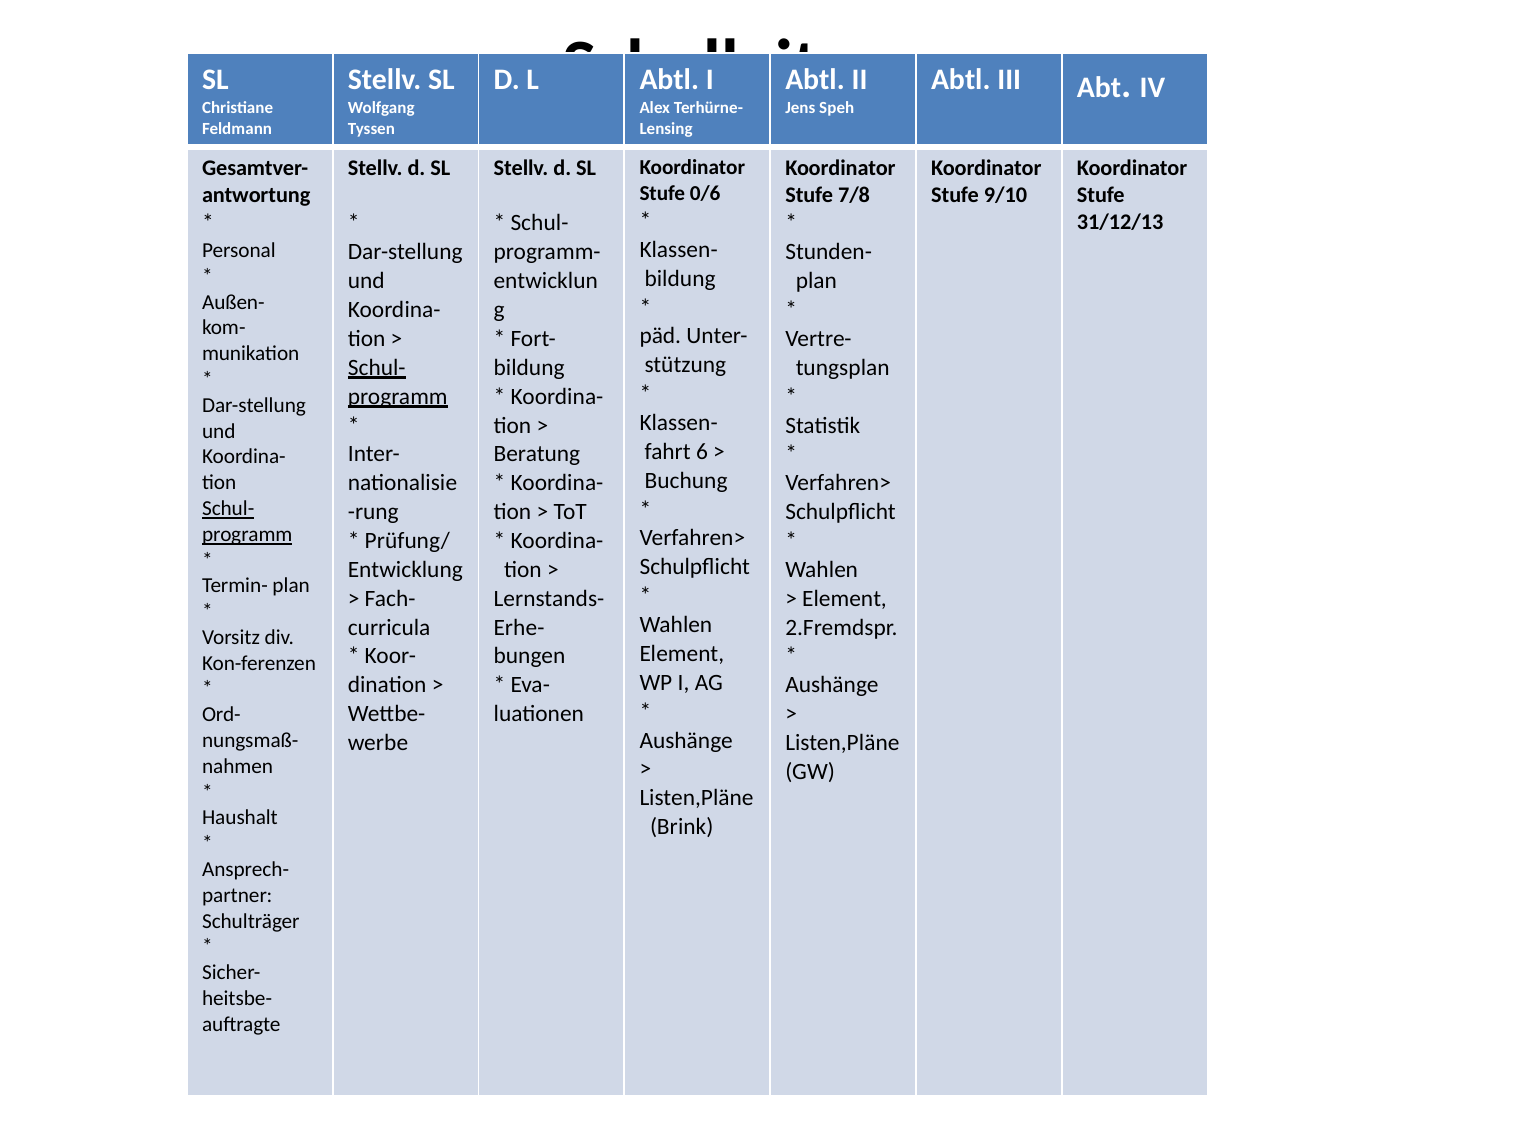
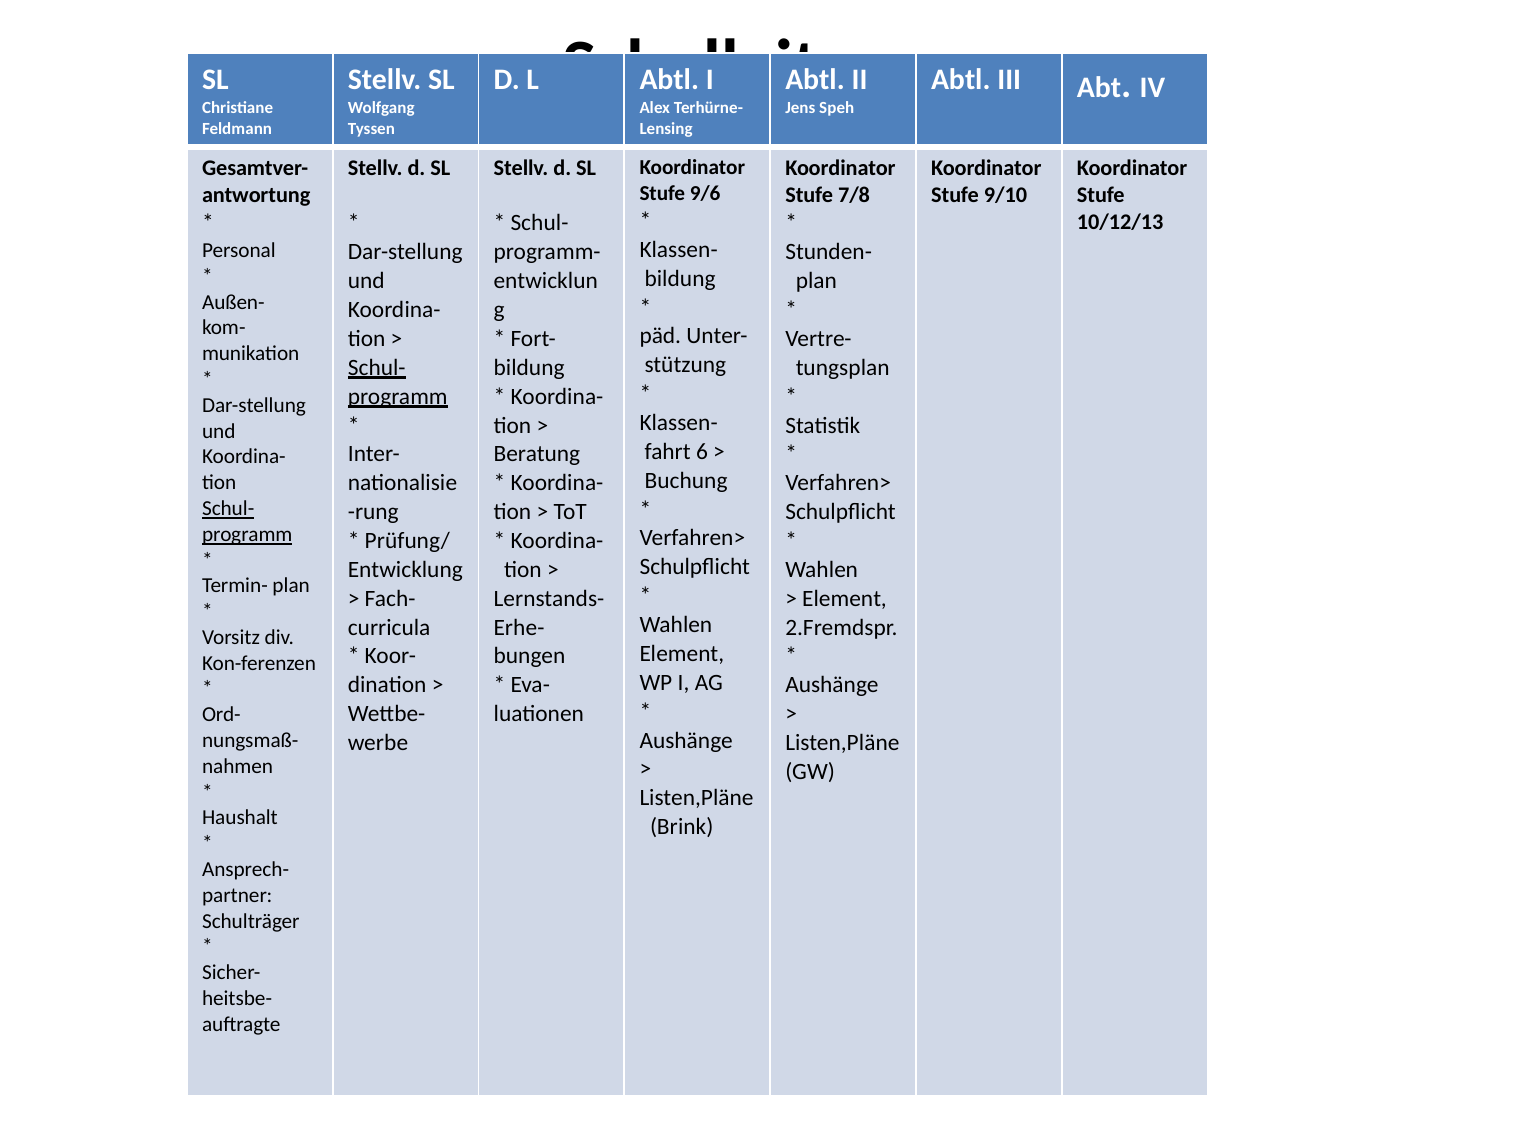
0/6: 0/6 -> 9/6
31/12/13: 31/12/13 -> 10/12/13
